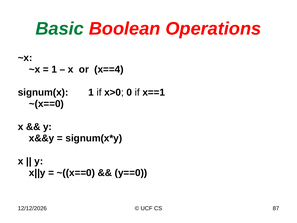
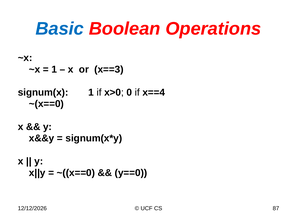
Basic colour: green -> blue
x==4: x==4 -> x==3
x==1: x==1 -> x==4
